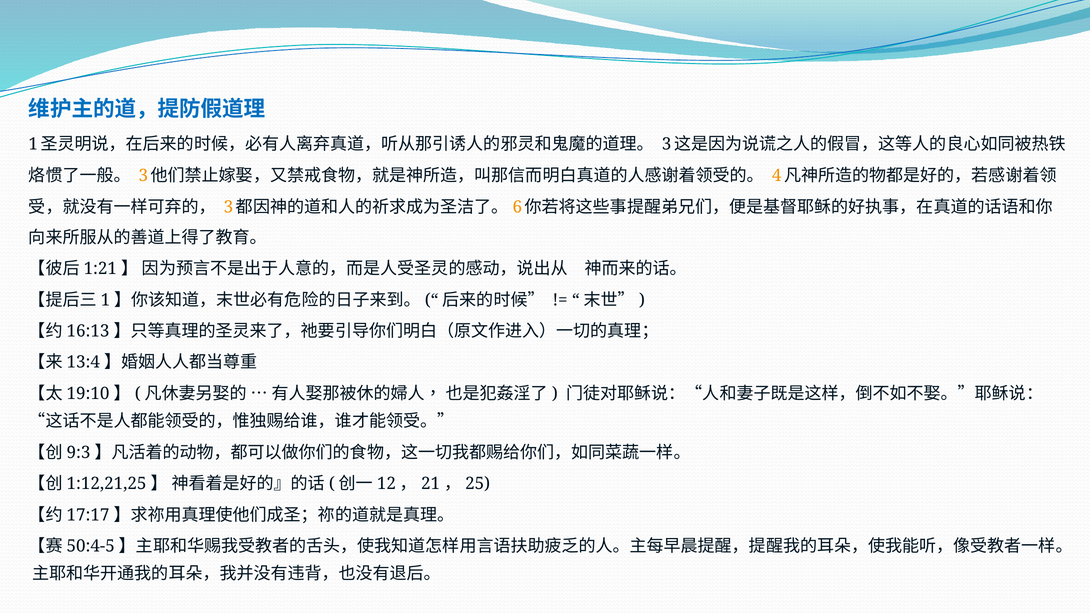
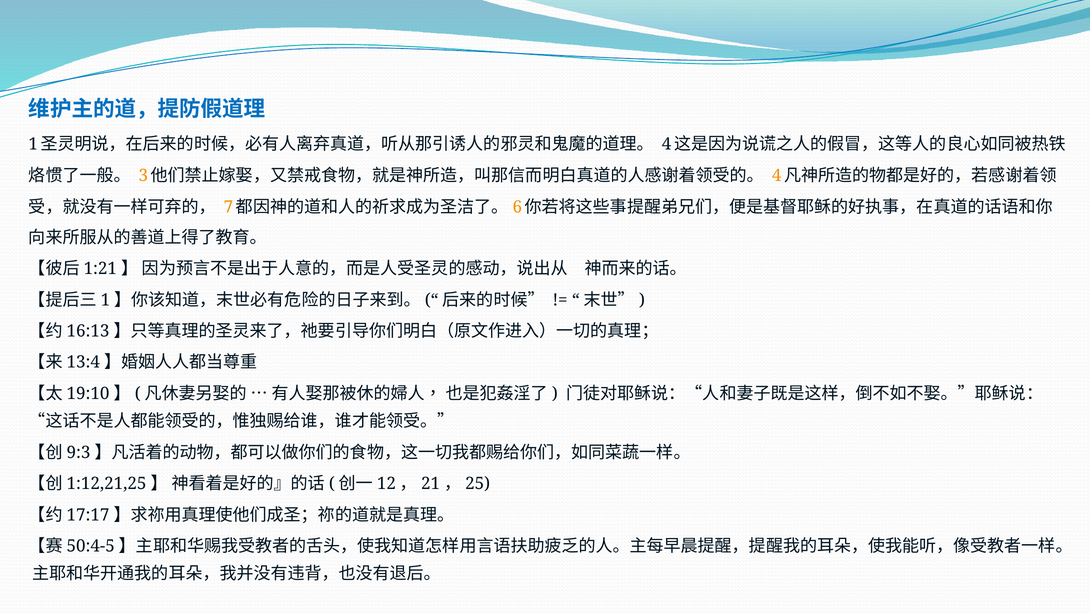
3 at (667, 144): 3 -> 4
3 at (228, 207): 3 -> 7
